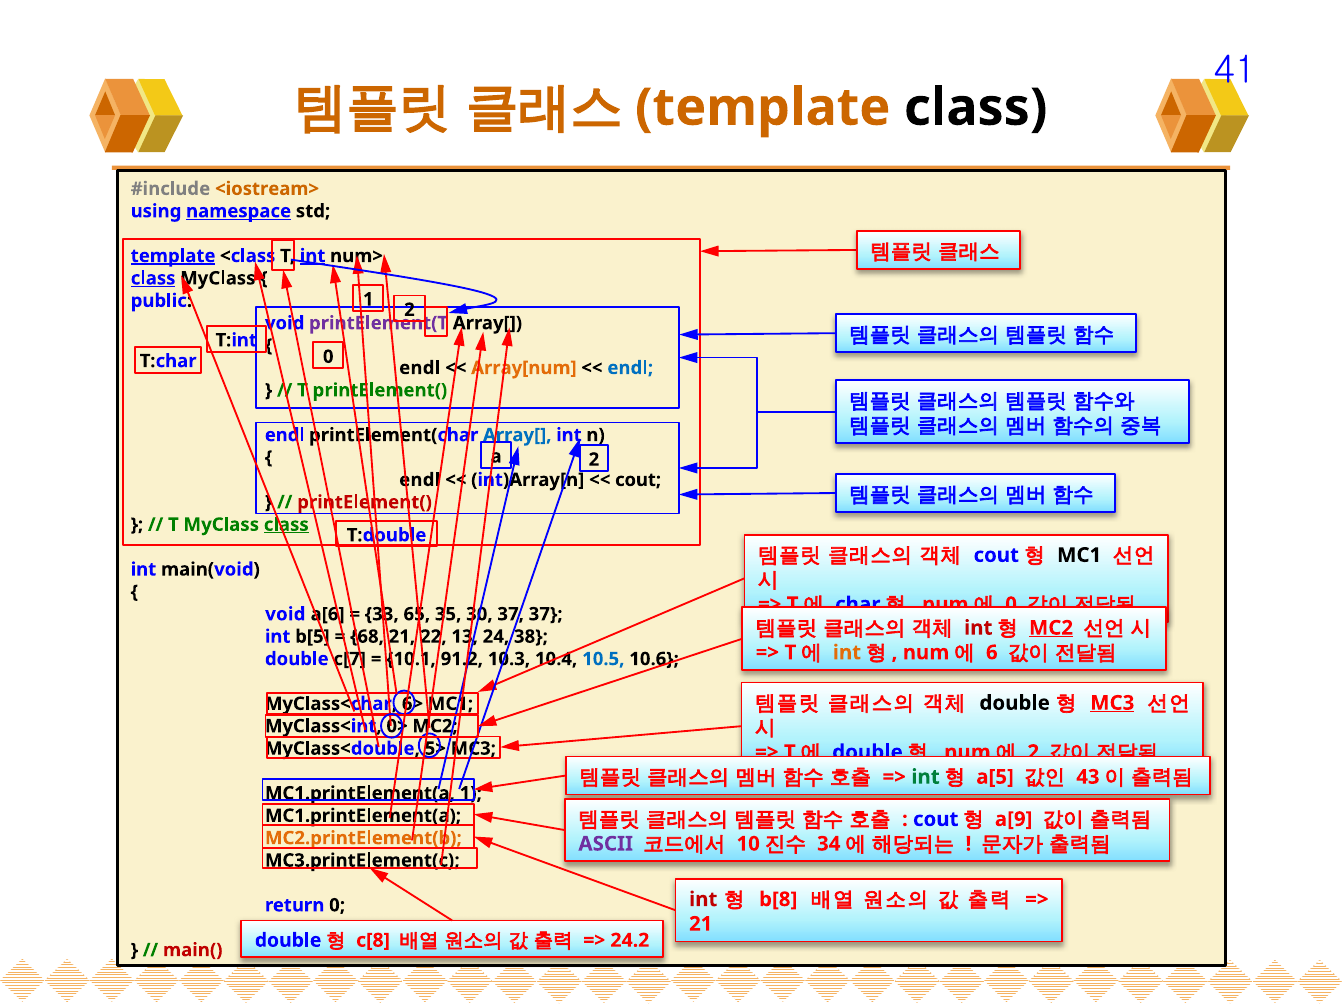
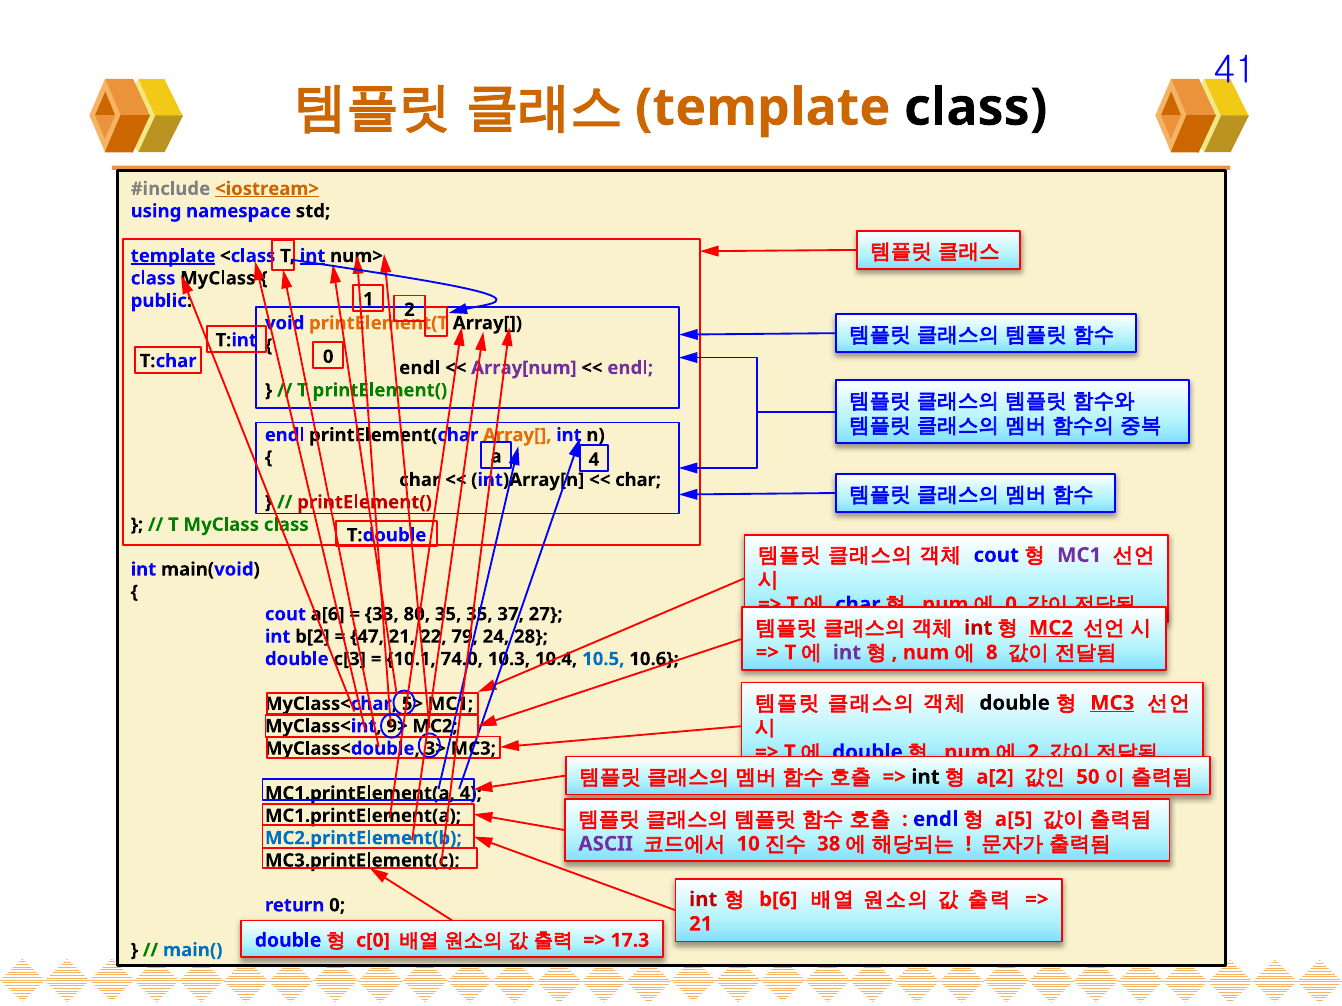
<iostream> underline: none -> present
namespace underline: present -> none
class at (153, 278) underline: present -> none
printElement(T colour: purple -> orange
Array[num colour: orange -> purple
endl at (630, 368) colour: blue -> purple
Array[ at (517, 435) colour: blue -> orange
a 2: 2 -> 4
endl at (420, 480): endl -> char
cout at (638, 480): cout -> char
class at (286, 525) underline: present -> none
MC1 at (1079, 555) colour: black -> purple
void at (285, 614): void -> cout
65: 65 -> 80
35 30: 30 -> 35
37 37: 37 -> 27
b[5: b[5 -> b[2
68: 68 -> 47
13: 13 -> 79
38: 38 -> 28
int at (847, 653) colour: orange -> purple
6: 6 -> 8
c[7: c[7 -> c[3
91.2: 91.2 -> 74.0
6>: 6> -> 5>
0>: 0> -> 9>
5>: 5> -> 3>
int at (926, 777) colour: green -> black
a[5: a[5 -> a[2
43: 43 -> 50
MC1.printElement(a 1: 1 -> 4
cout at (936, 820): cout -> endl
a[9: a[9 -> a[5
MC2.printElement(b colour: orange -> blue
34: 34 -> 38
b[8: b[8 -> b[6
c[8: c[8 -> c[0
24.2: 24.2 -> 17.3
main( colour: red -> blue
